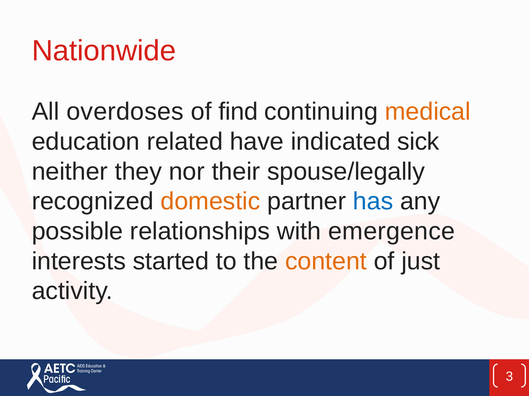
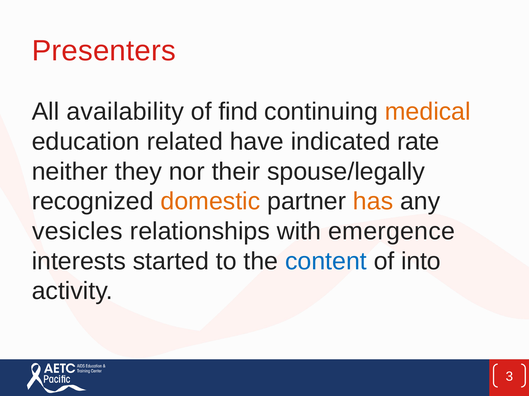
Nationwide: Nationwide -> Presenters
overdoses: overdoses -> availability
sick: sick -> rate
has colour: blue -> orange
possible: possible -> vesicles
content colour: orange -> blue
just: just -> into
